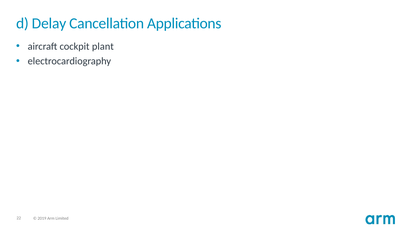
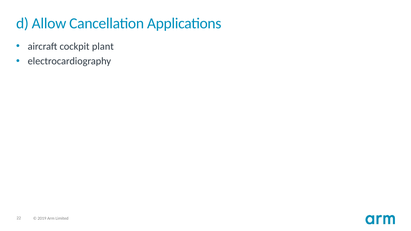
Delay: Delay -> Allow
